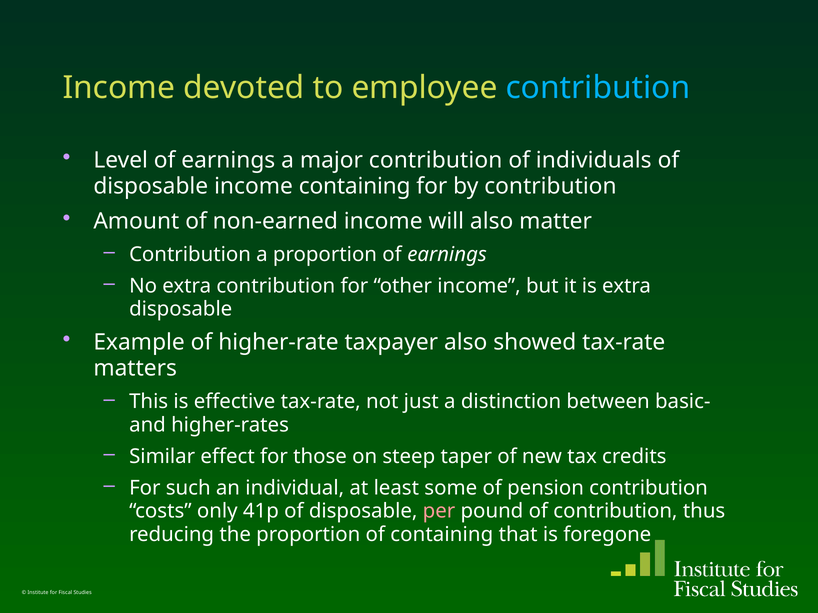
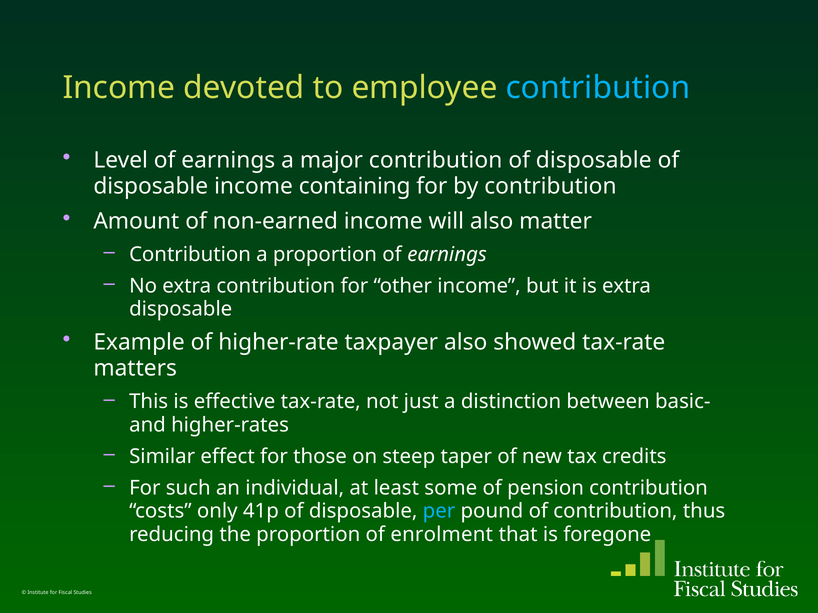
individuals at (594, 160): individuals -> disposable
per colour: pink -> light blue
of containing: containing -> enrolment
